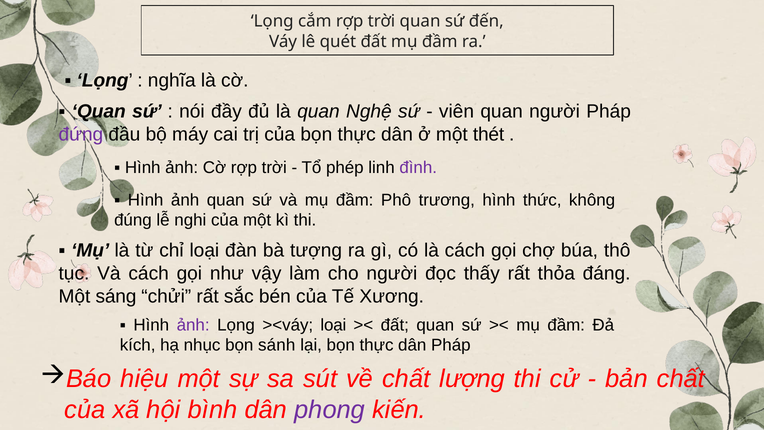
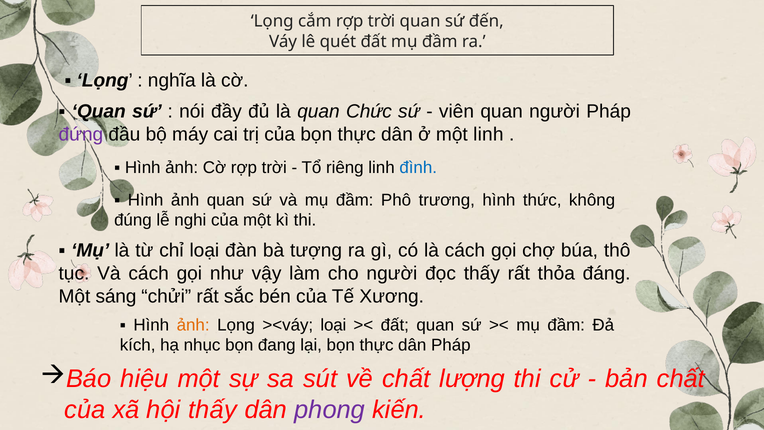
Nghệ: Nghệ -> Chức
một thét: thét -> linh
phép: phép -> riêng
đình colour: purple -> blue
ảnh at (193, 325) colour: purple -> orange
sánh: sánh -> đang
hội bình: bình -> thấy
